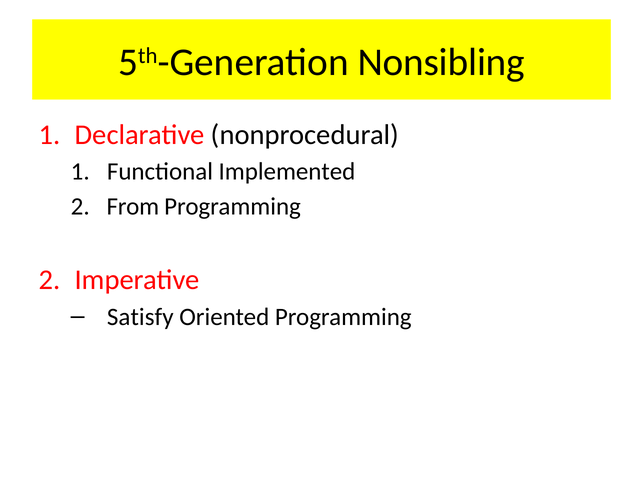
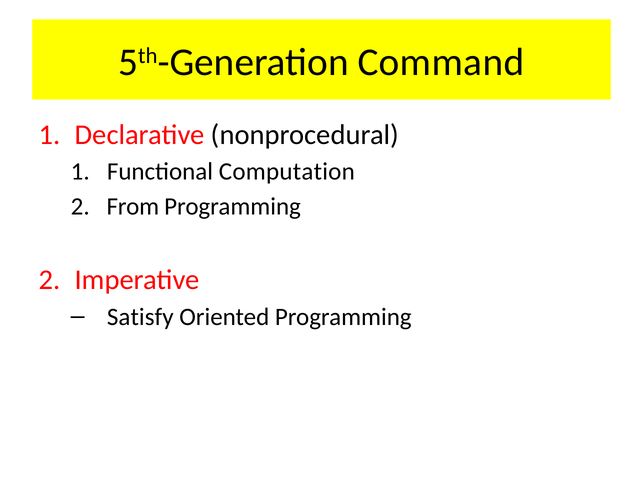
Nonsibling: Nonsibling -> Command
Implemented: Implemented -> Computation
